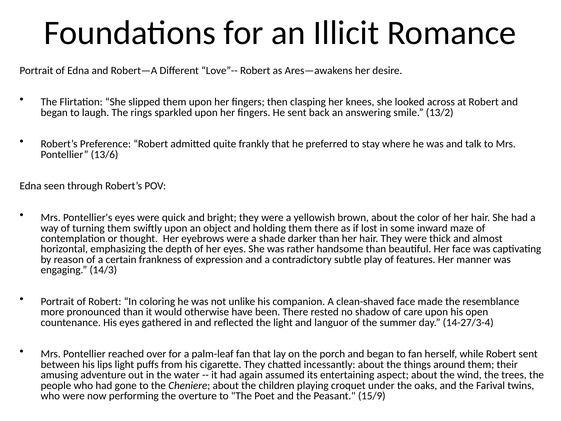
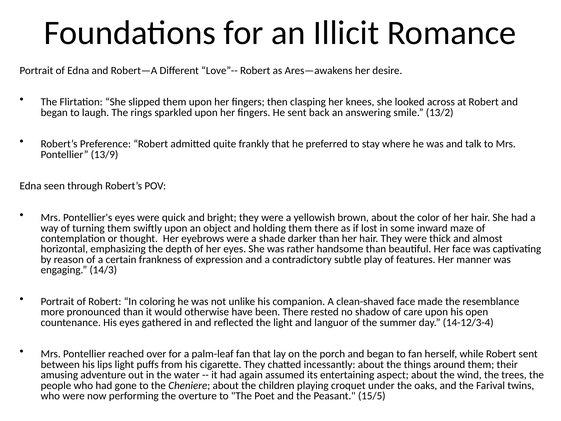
13/6: 13/6 -> 13/9
14-27/3-4: 14-27/3-4 -> 14-12/3-4
15/9: 15/9 -> 15/5
